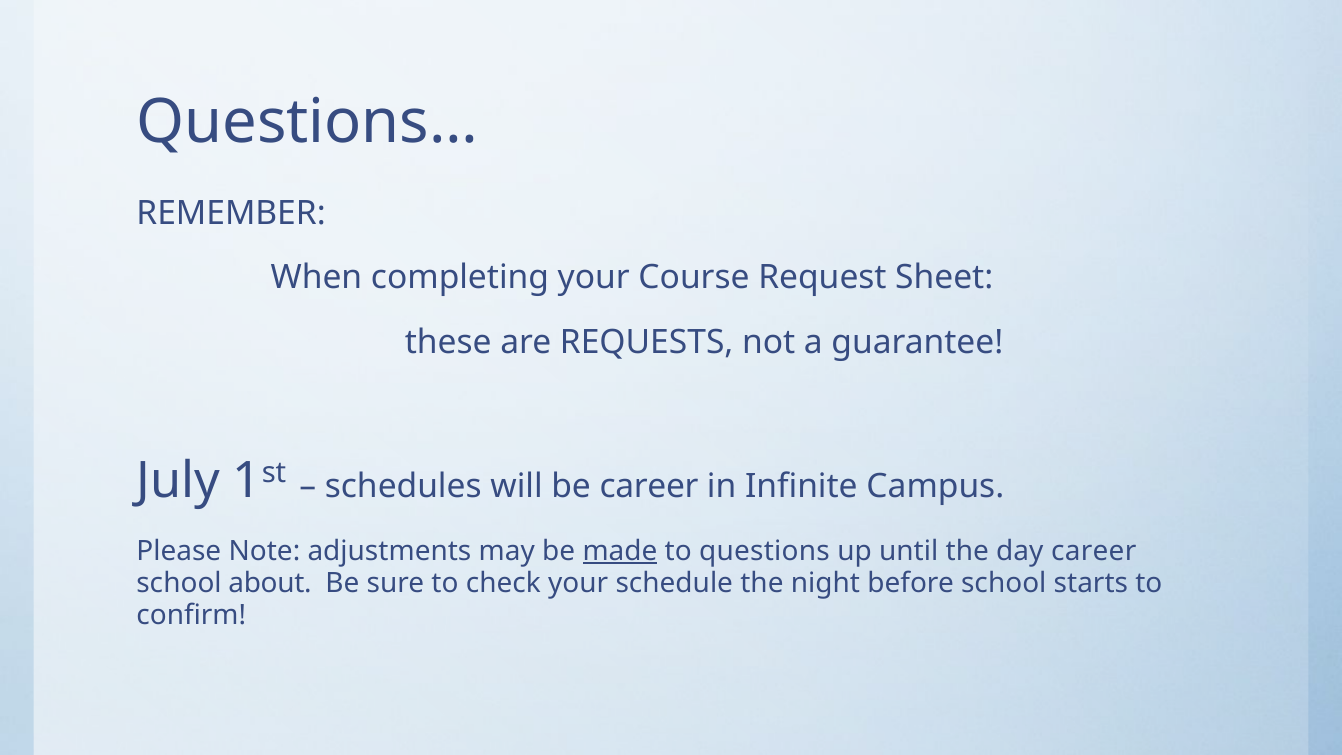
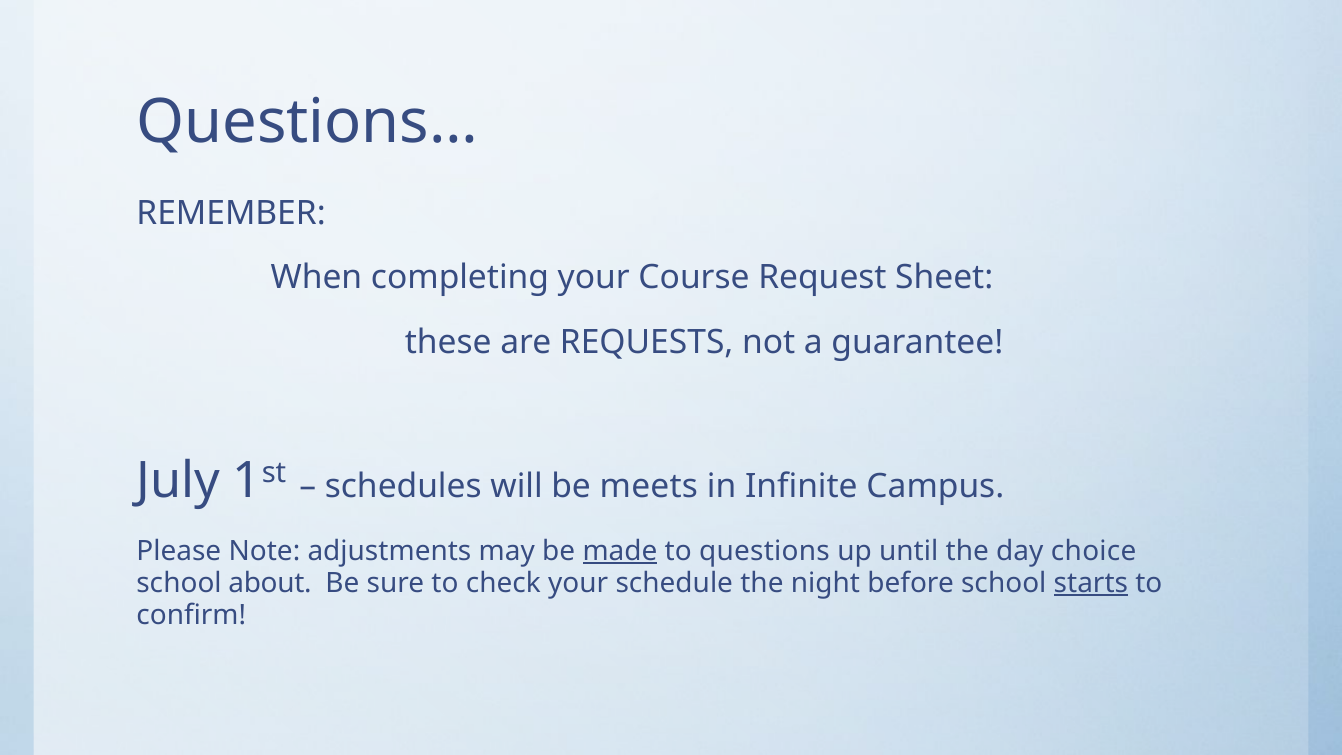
be career: career -> meets
day career: career -> choice
starts underline: none -> present
